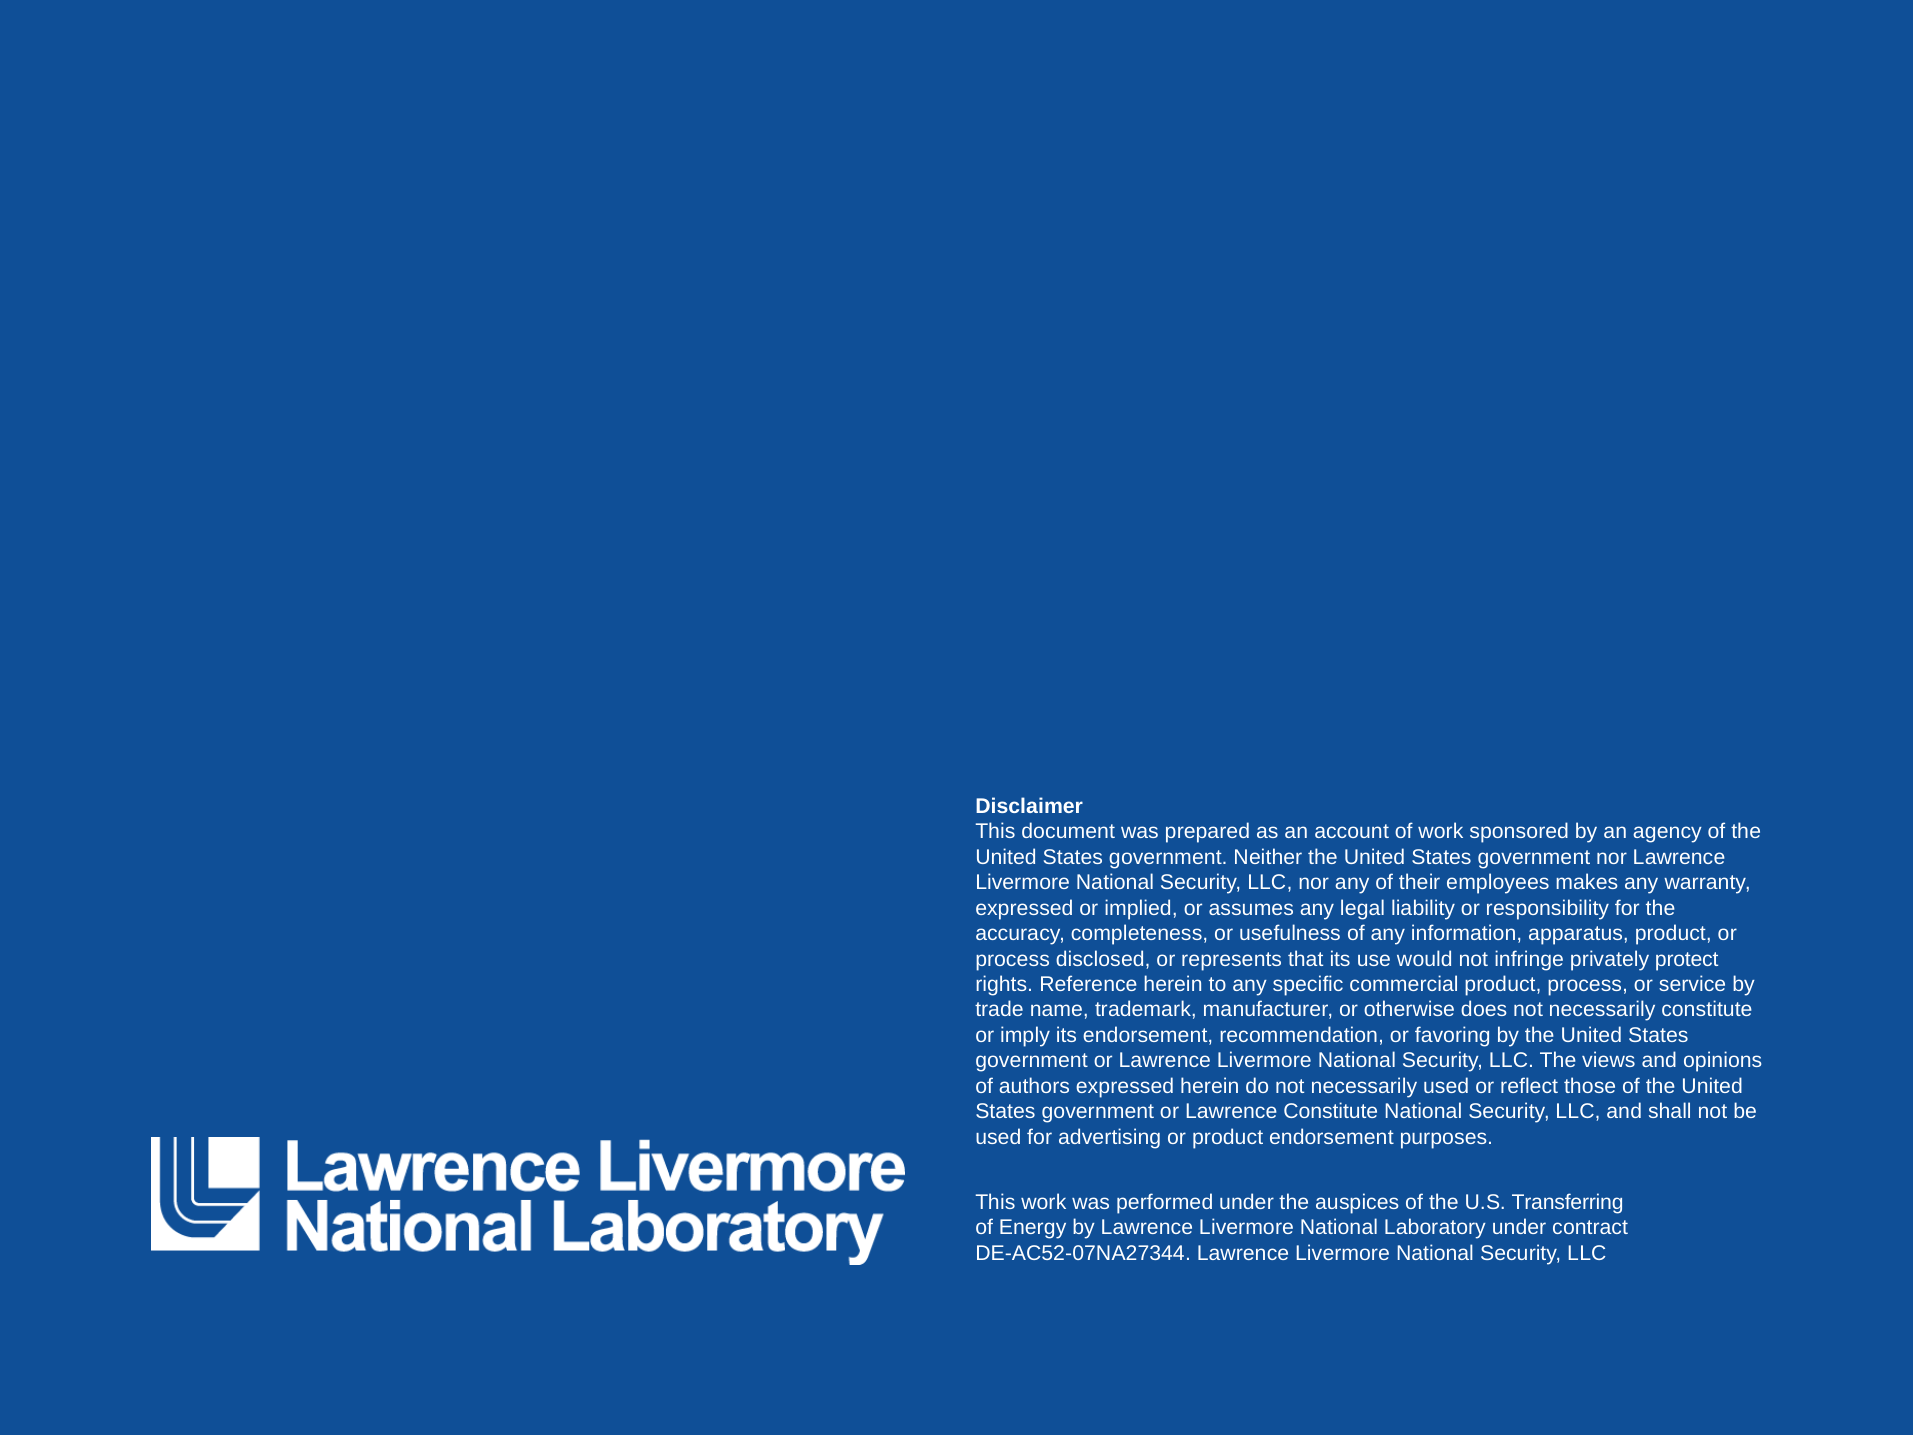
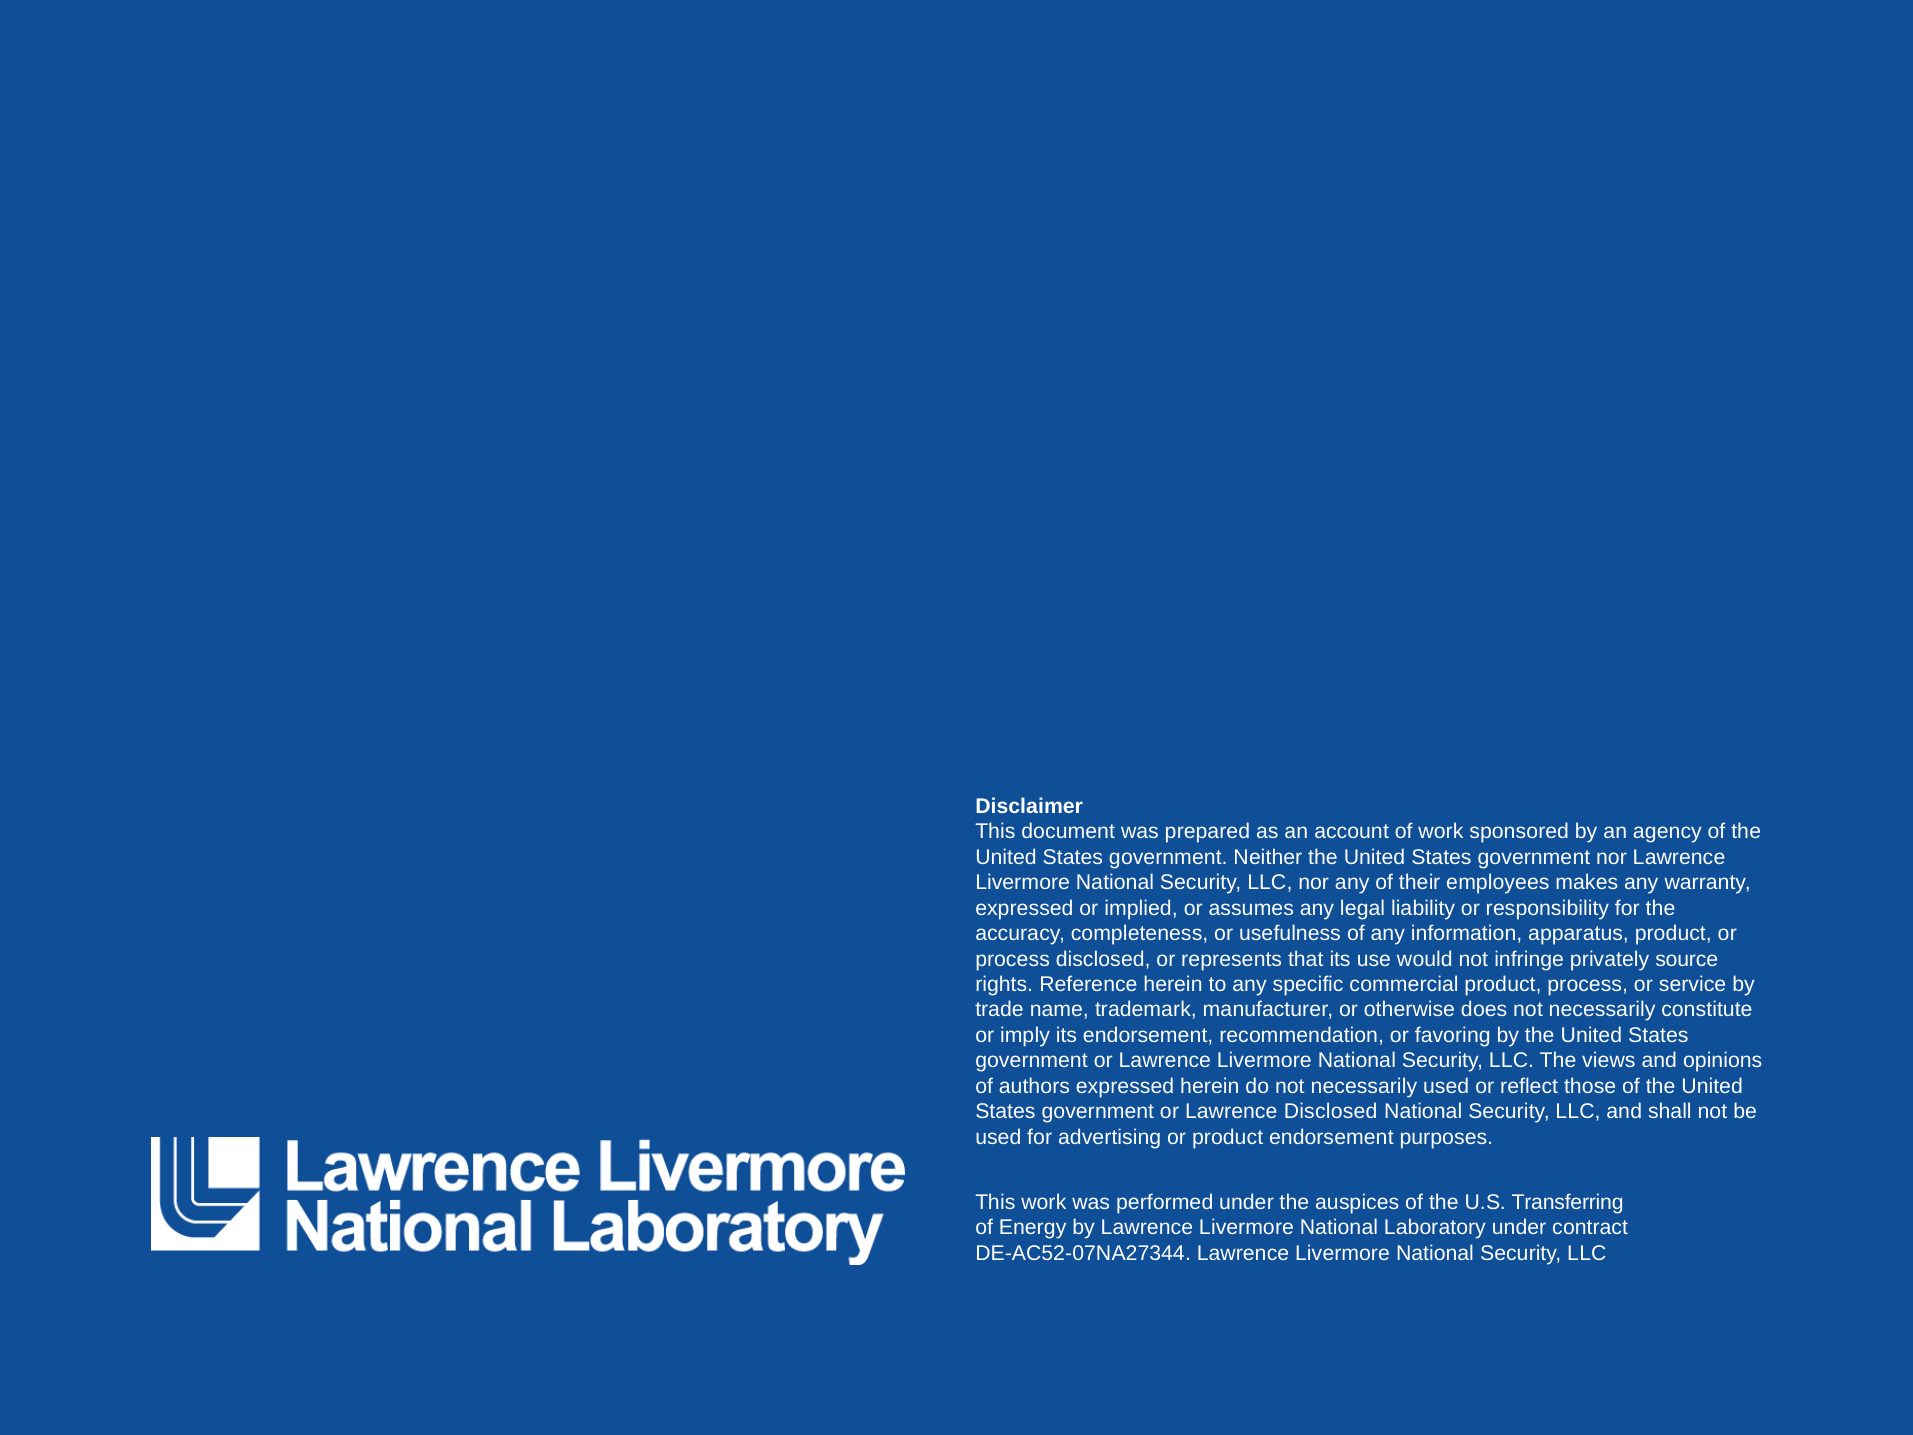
protect: protect -> source
Lawrence Constitute: Constitute -> Disclosed
